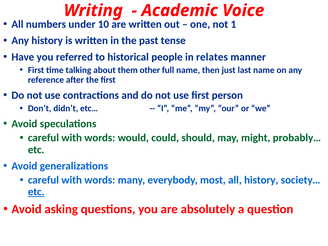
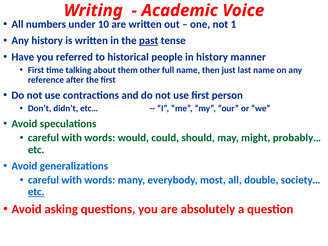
past underline: none -> present
in relates: relates -> history
all history: history -> double
